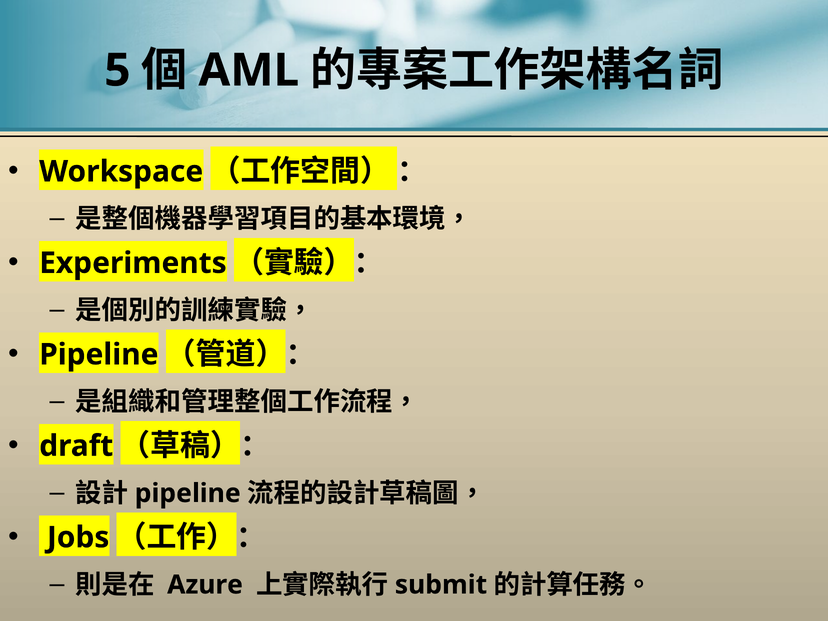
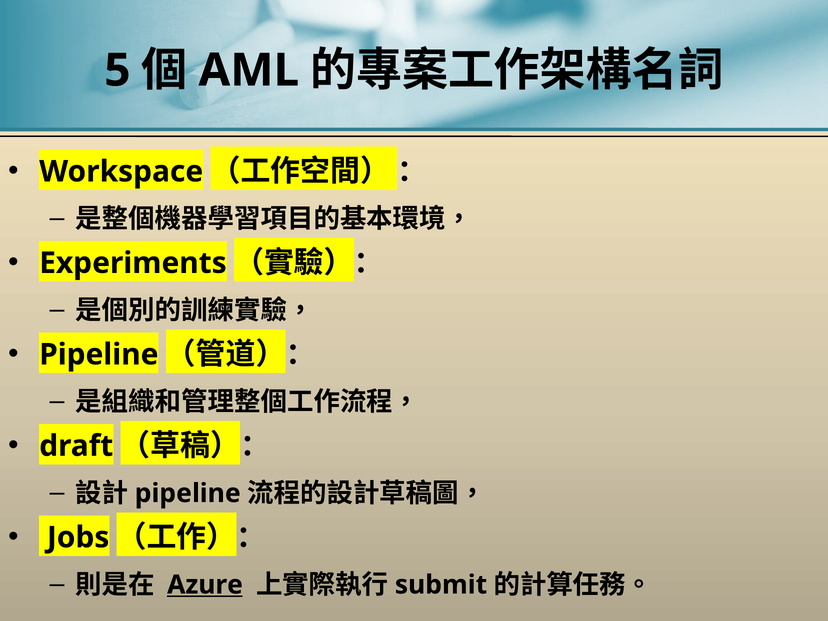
Azure underline: none -> present
